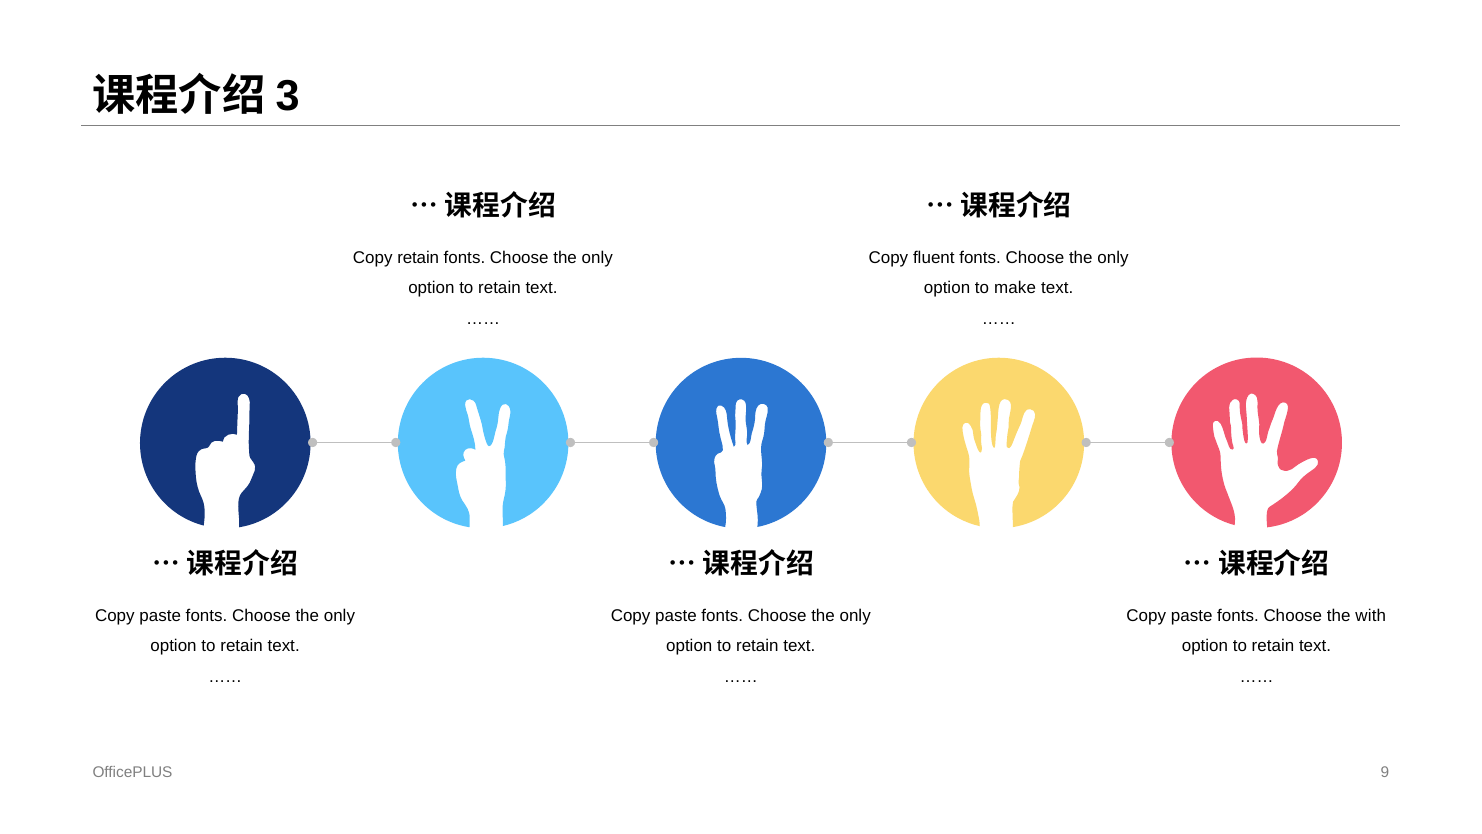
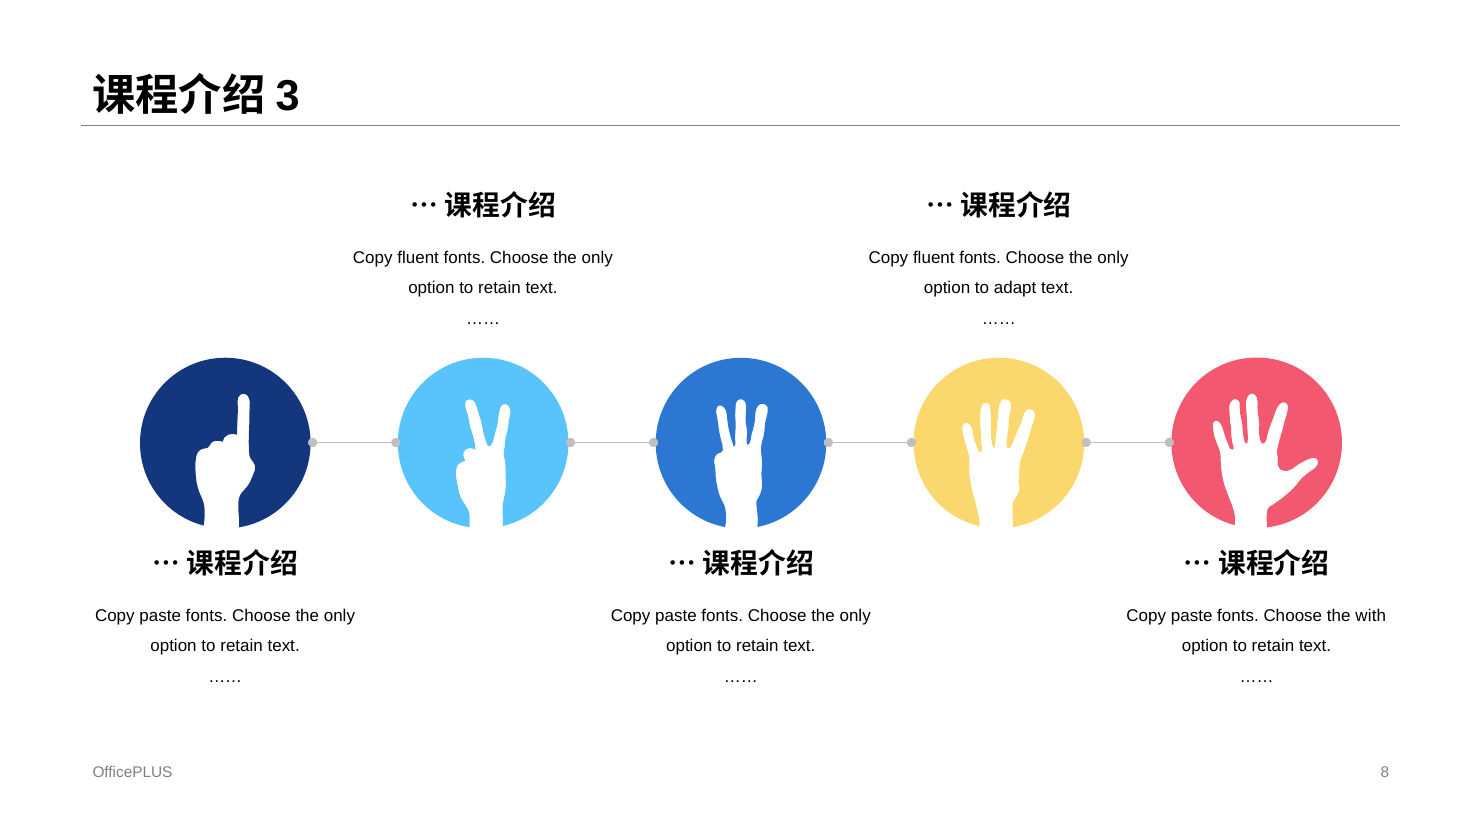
retain at (418, 257): retain -> fluent
make: make -> adapt
9: 9 -> 8
